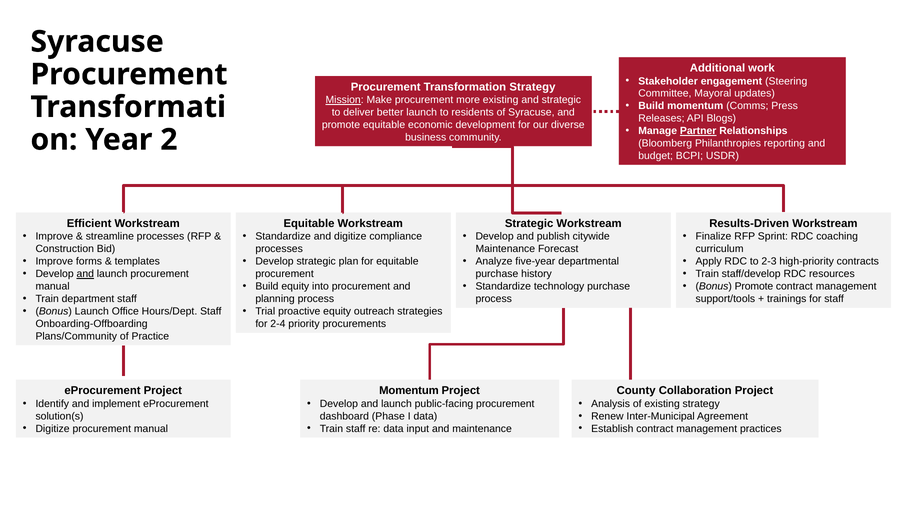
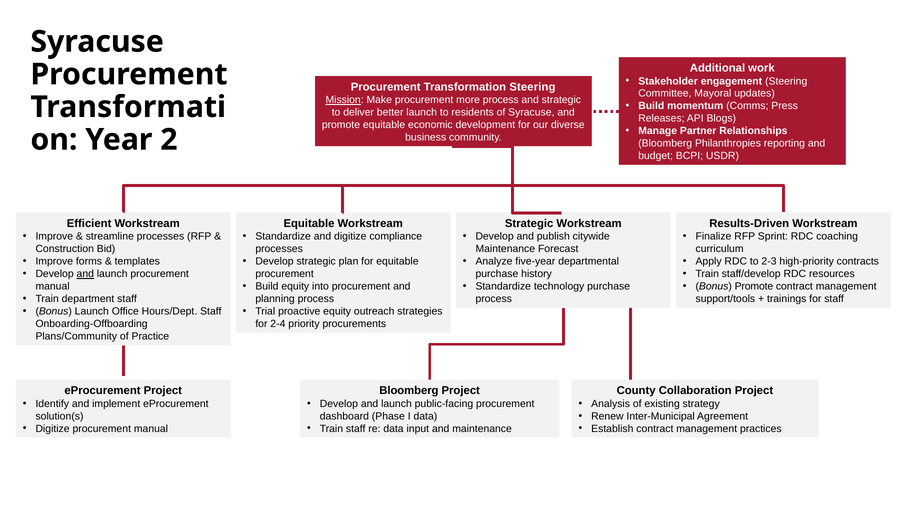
Transformation Strategy: Strategy -> Steering
more existing: existing -> process
Partner underline: present -> none
Momentum at (409, 391): Momentum -> Bloomberg
